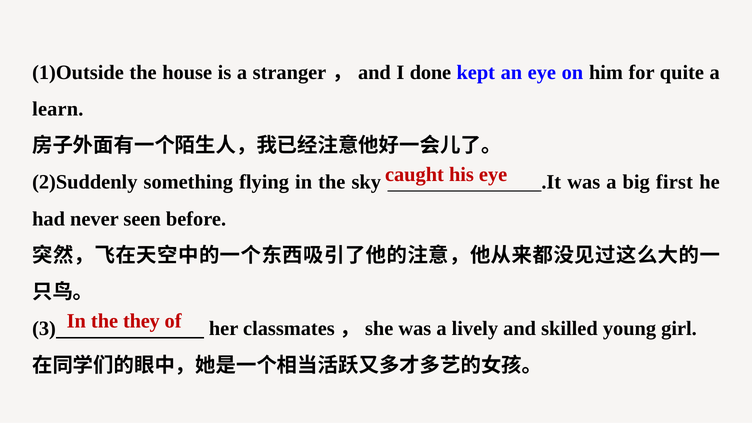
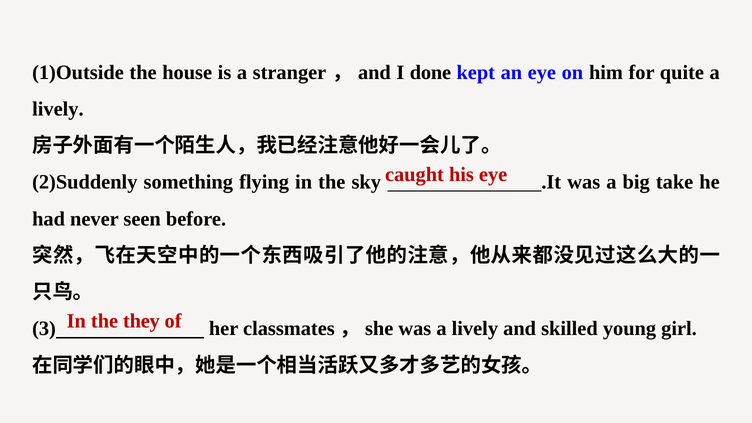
learn at (58, 109): learn -> lively
first: first -> take
